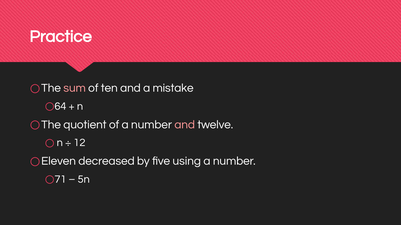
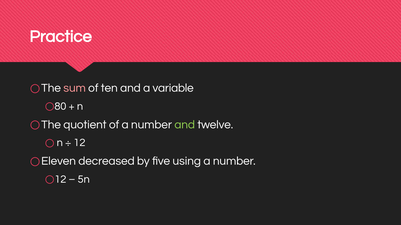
mistake: mistake -> variable
64: 64 -> 80
and at (185, 125) colour: pink -> light green
71 at (60, 180): 71 -> 12
